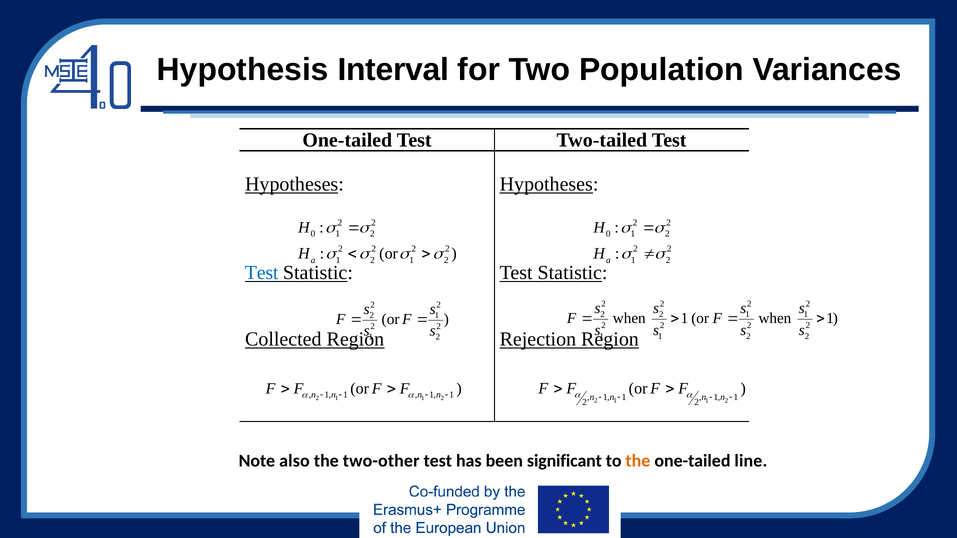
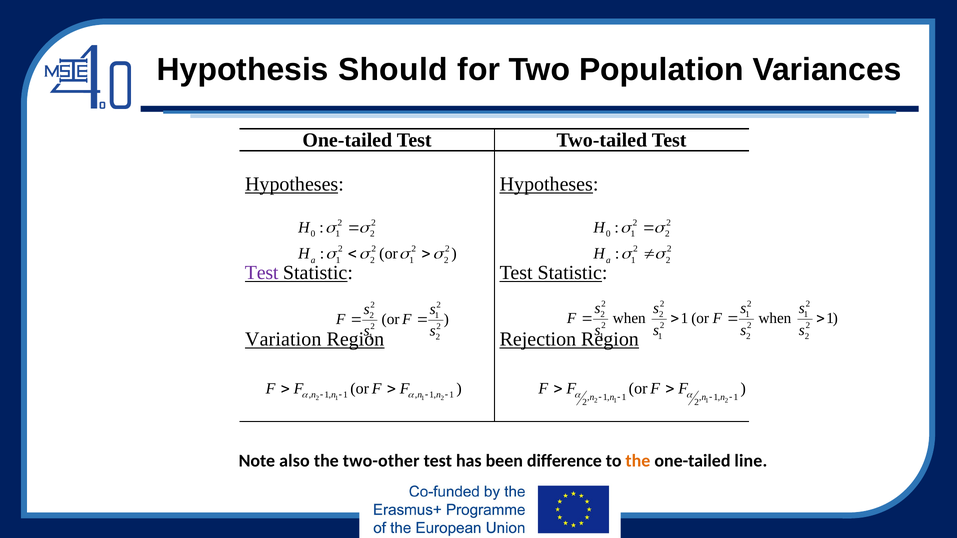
Interval: Interval -> Should
Test at (262, 273) colour: blue -> purple
Collected: Collected -> Variation
significant: significant -> difference
